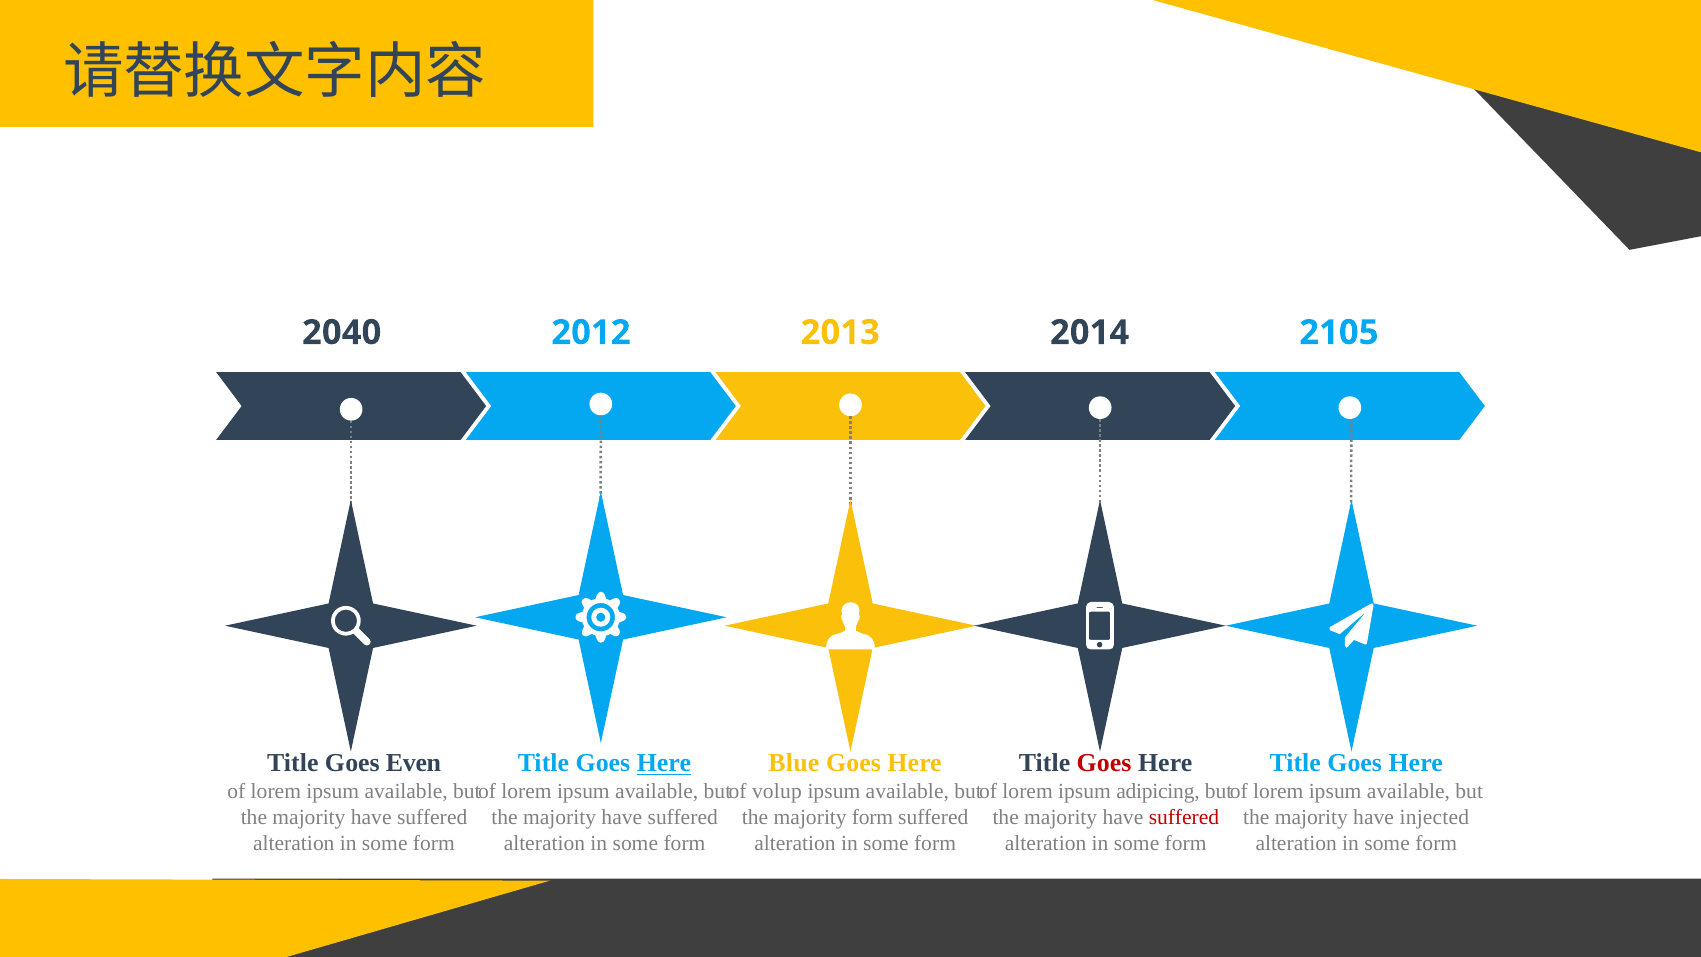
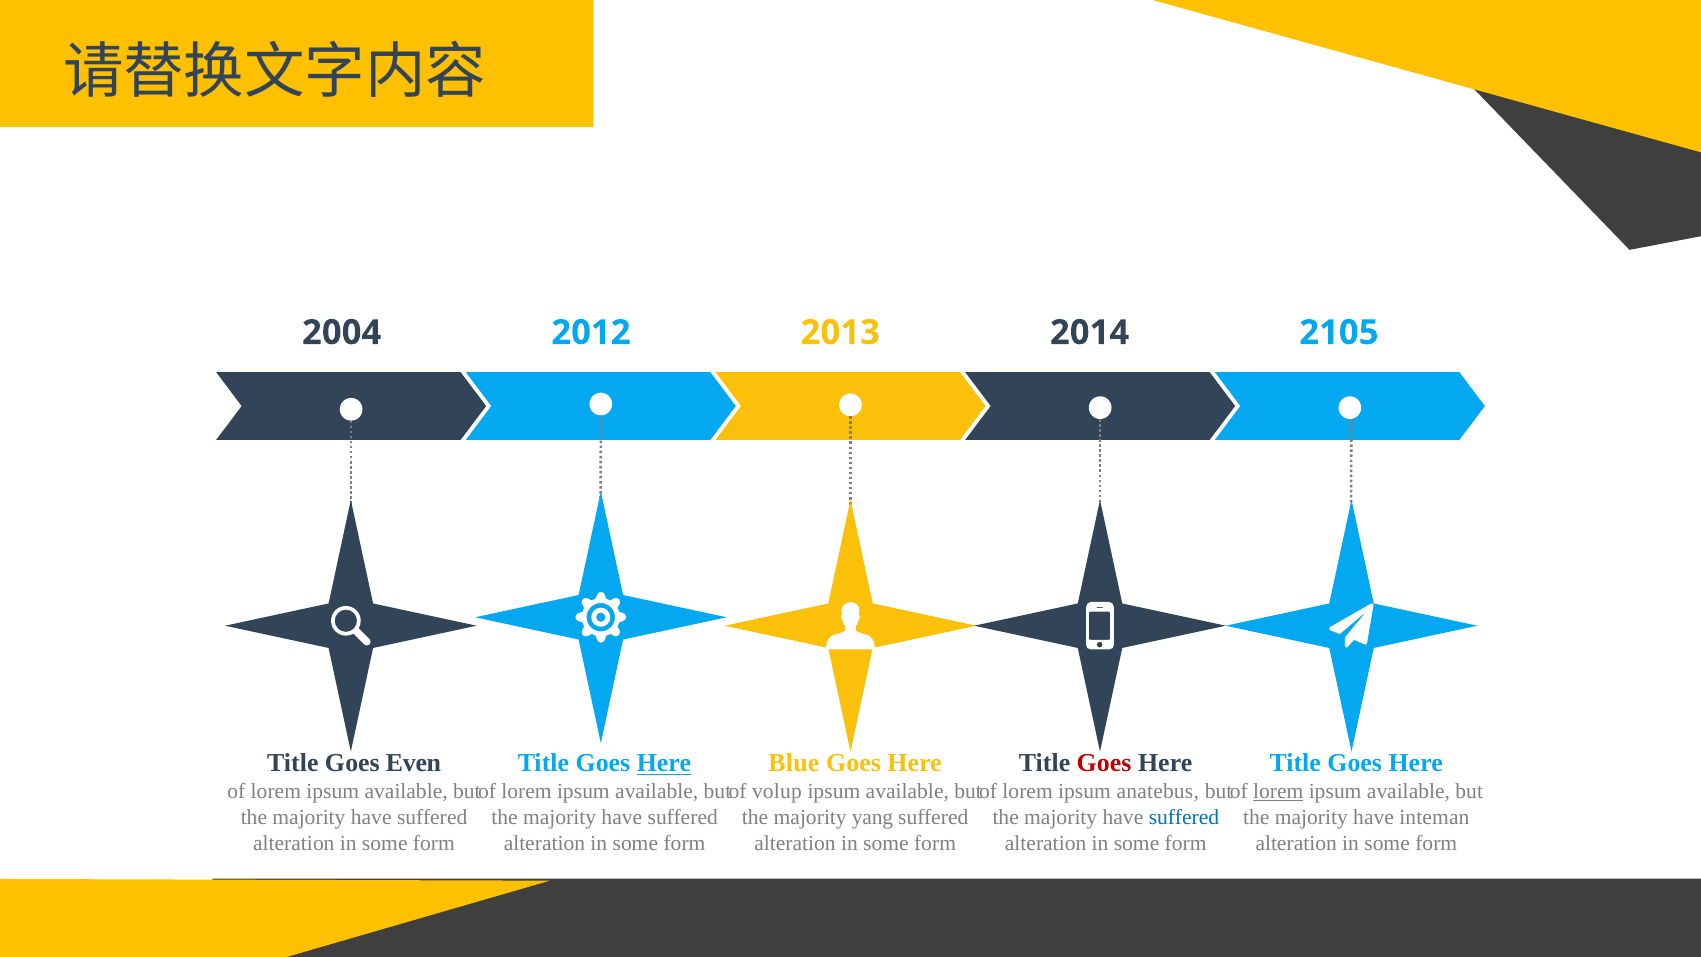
2040: 2040 -> 2004
adipicing: adipicing -> anatebus
lorem at (1278, 791) underline: none -> present
majority form: form -> yang
suffered at (1184, 817) colour: red -> blue
injected: injected -> inteman
